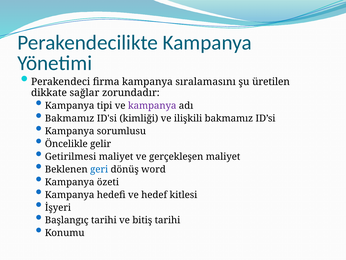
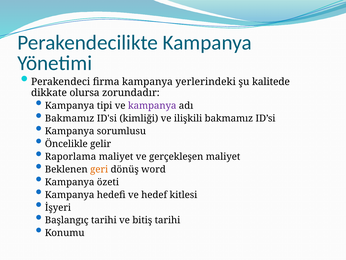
sıralamasını: sıralamasını -> yerlerindeki
üretilen: üretilen -> kalitede
sağlar: sağlar -> olursa
Getirilmesi: Getirilmesi -> Raporlama
geri colour: blue -> orange
